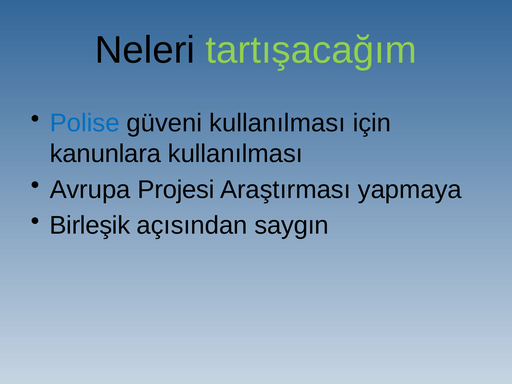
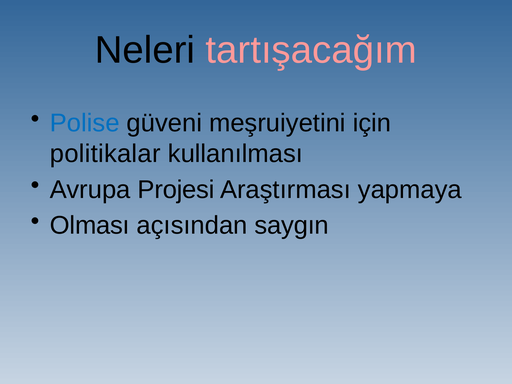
tartışacağım colour: light green -> pink
güveni kullanılması: kullanılması -> meşruiyetini
kanunlara: kanunlara -> politikalar
Birleşik: Birleşik -> Olması
